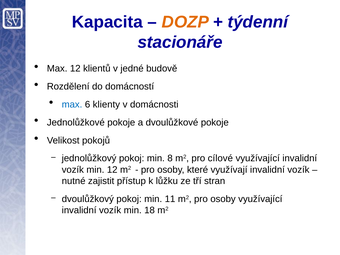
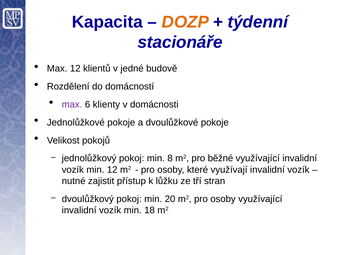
max at (72, 104) colour: blue -> purple
cílové: cílové -> běžné
11: 11 -> 20
